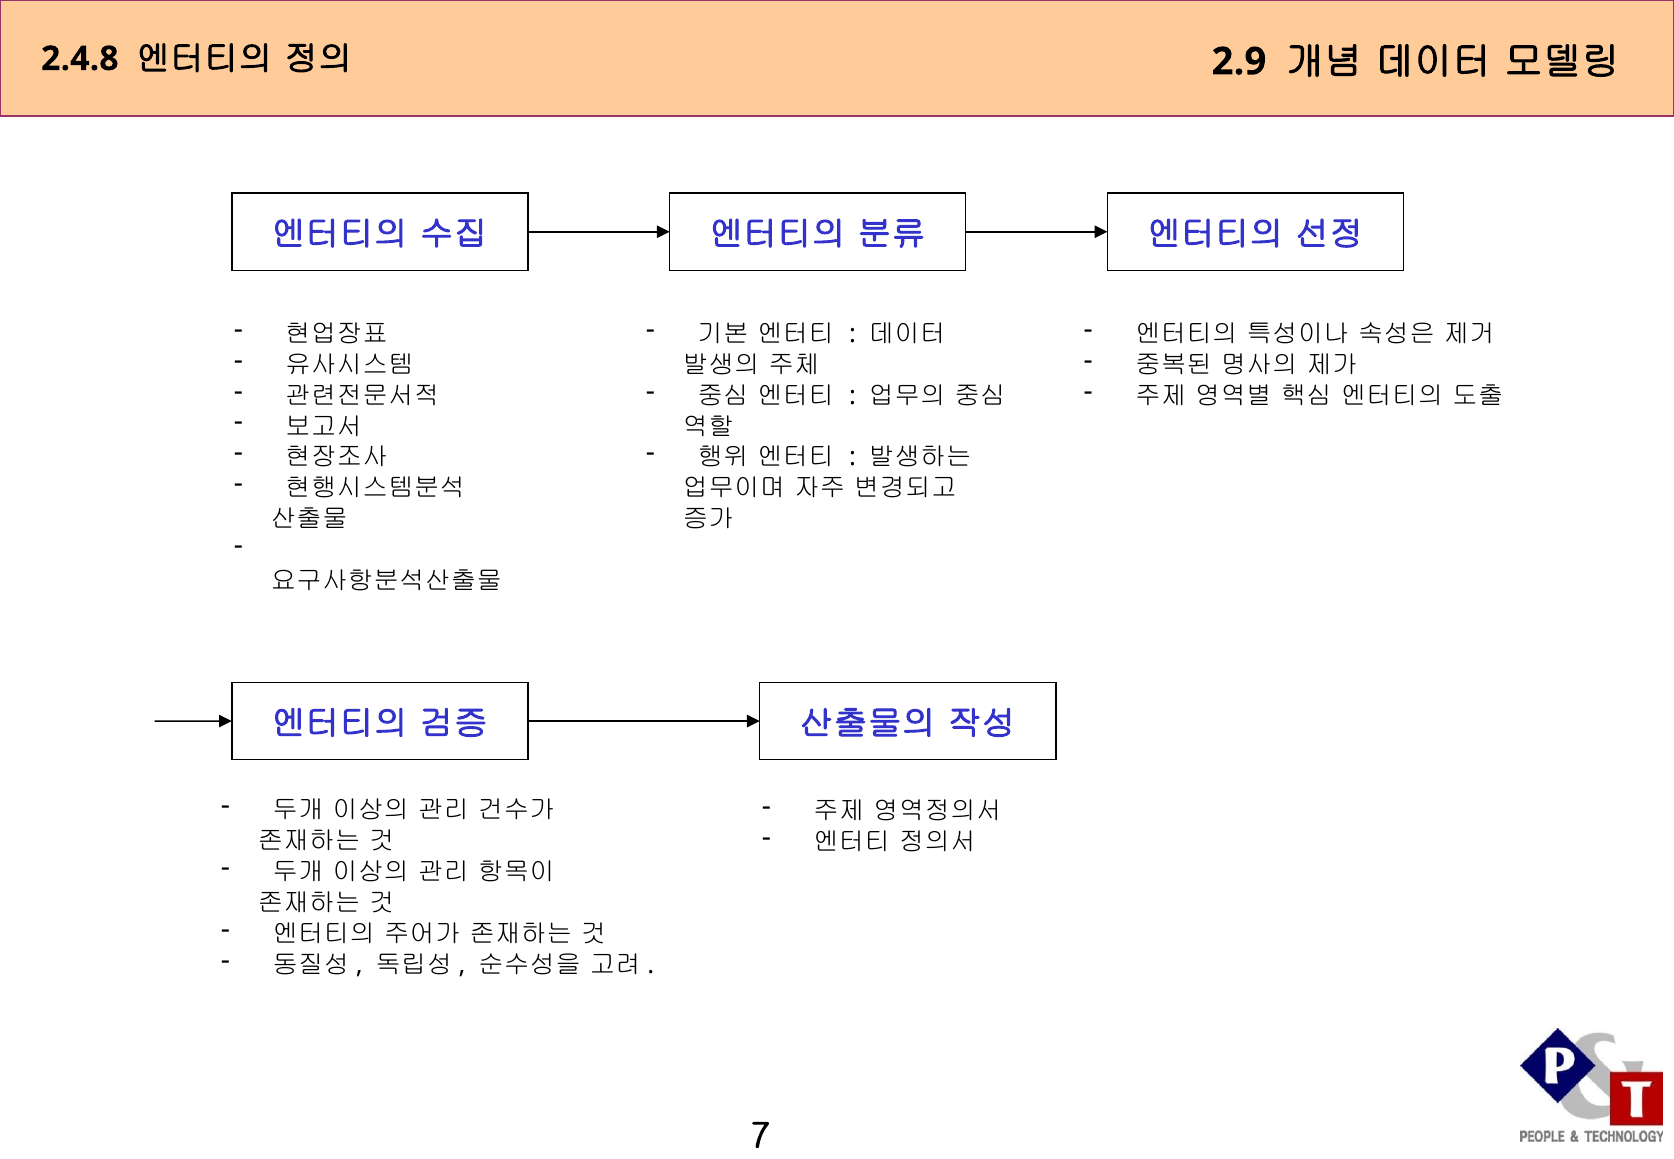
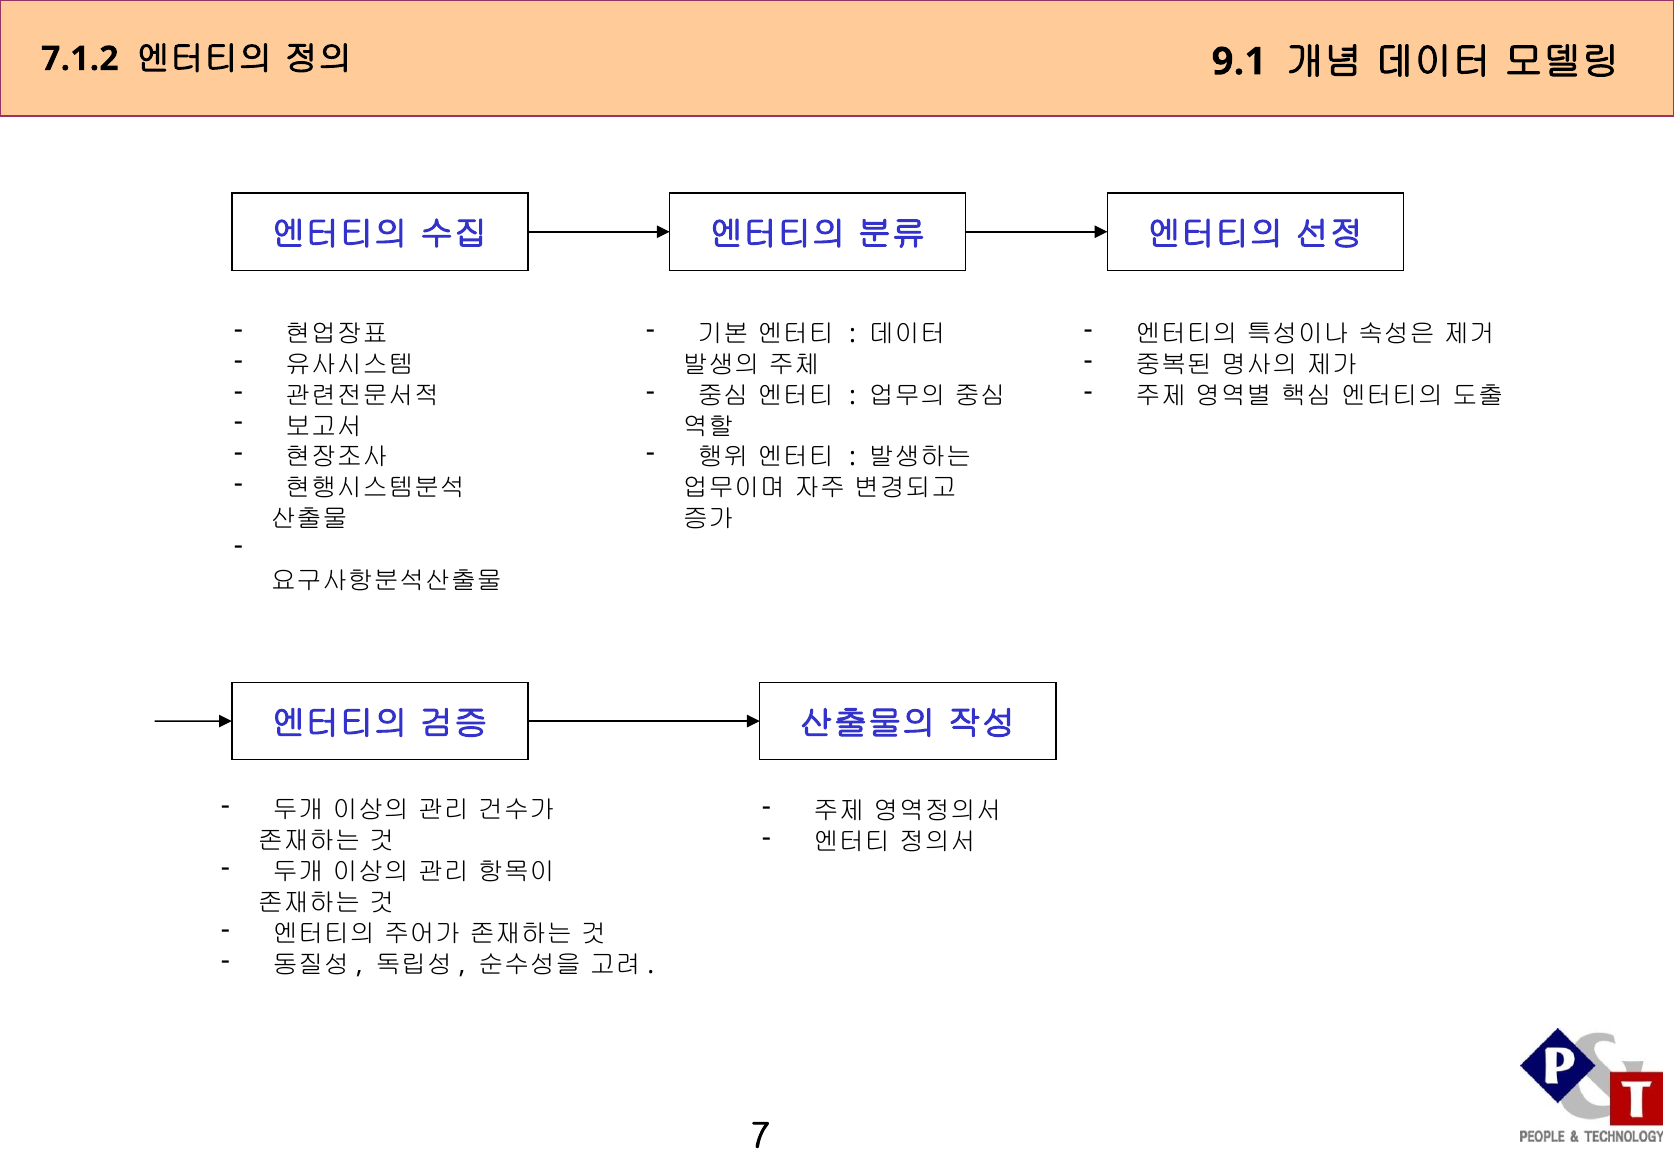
2.4.8: 2.4.8 -> 7.1.2
2.9: 2.9 -> 9.1
